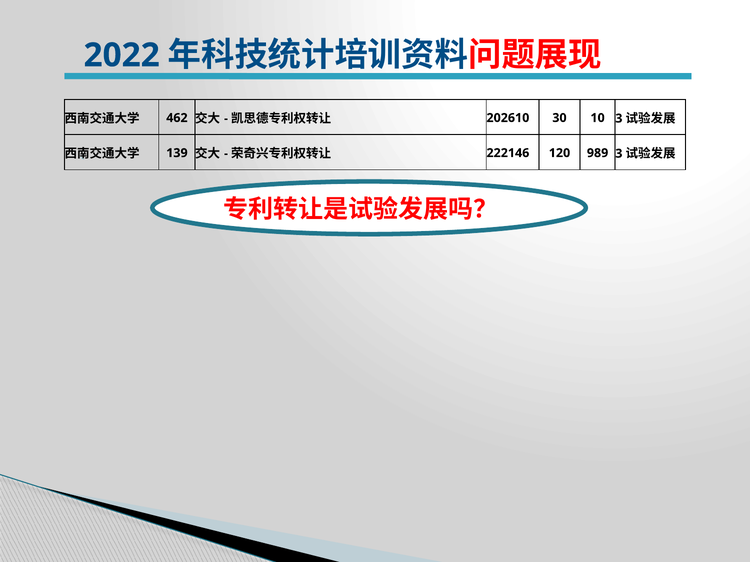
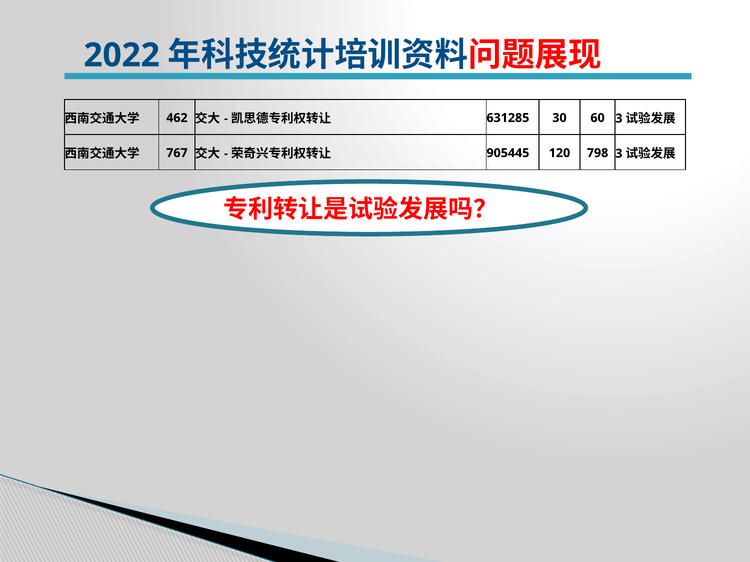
202610: 202610 -> 631285
10: 10 -> 60
139: 139 -> 767
222146: 222146 -> 905445
989: 989 -> 798
